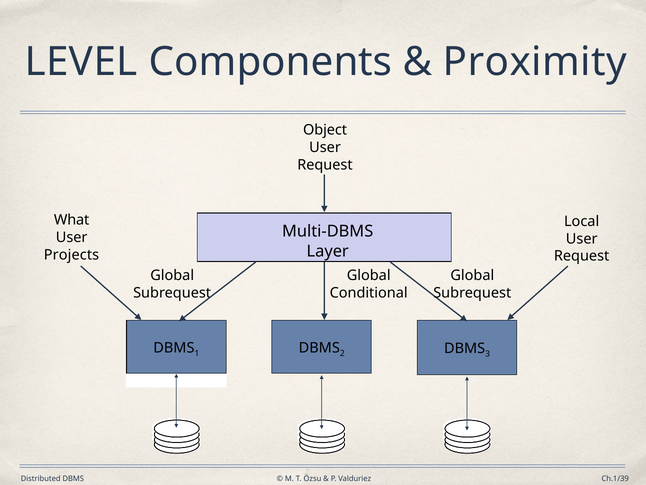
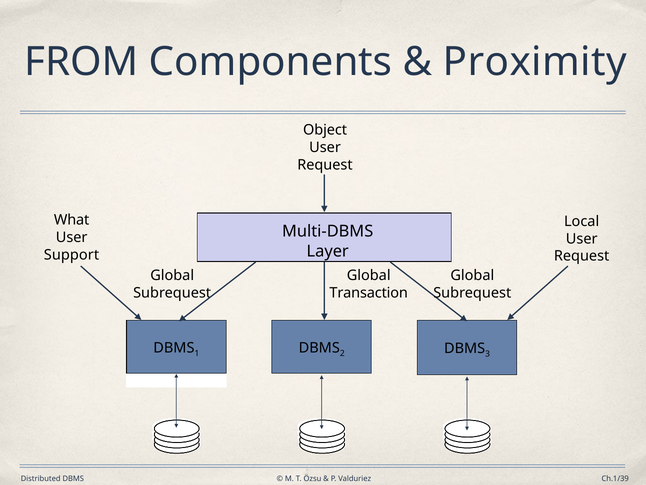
LEVEL: LEVEL -> FROM
Projects: Projects -> Support
Conditional: Conditional -> Transaction
